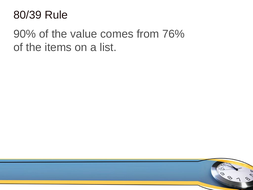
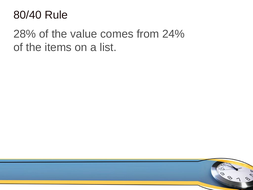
80/39: 80/39 -> 80/40
90%: 90% -> 28%
76%: 76% -> 24%
